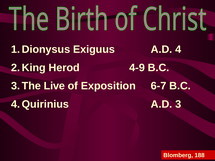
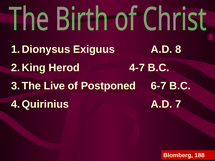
4: 4 -> 8
4-9: 4-9 -> 4-7
Exposition: Exposition -> Postponed
3: 3 -> 7
